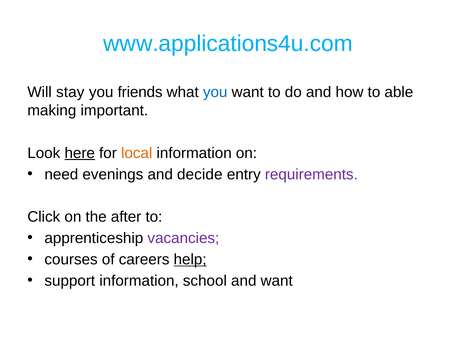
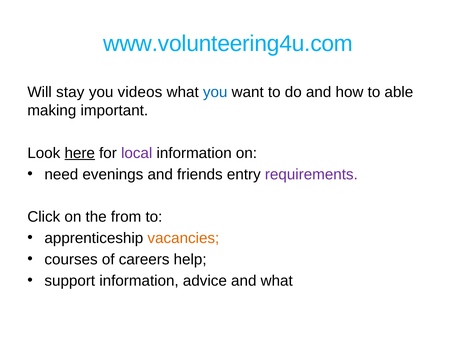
www.applications4u.com: www.applications4u.com -> www.volunteering4u.com
friends: friends -> videos
local colour: orange -> purple
decide: decide -> friends
after: after -> from
vacancies colour: purple -> orange
help underline: present -> none
school: school -> advice
and want: want -> what
